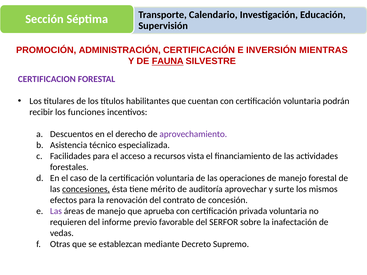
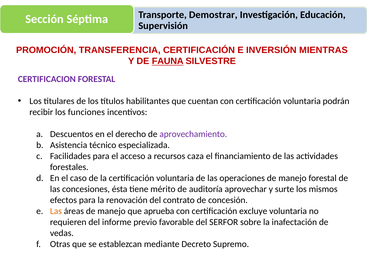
Calendario: Calendario -> Demostrar
ADMINISTRACIÓN: ADMINISTRACIÓN -> TRANSFERENCIA
vista: vista -> caza
concesiones underline: present -> none
Las at (56, 211) colour: purple -> orange
privada: privada -> excluye
